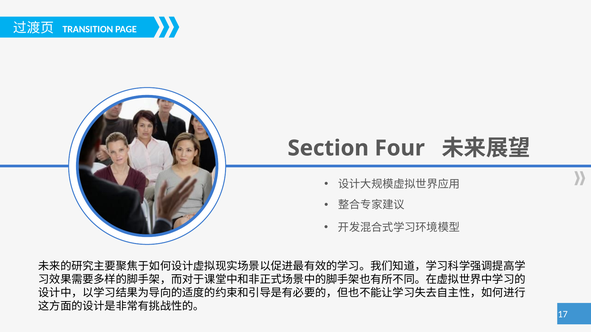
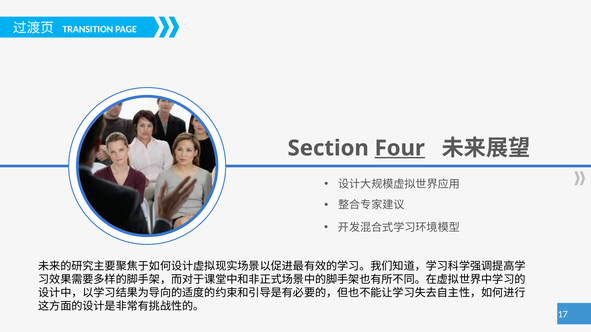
Four underline: none -> present
